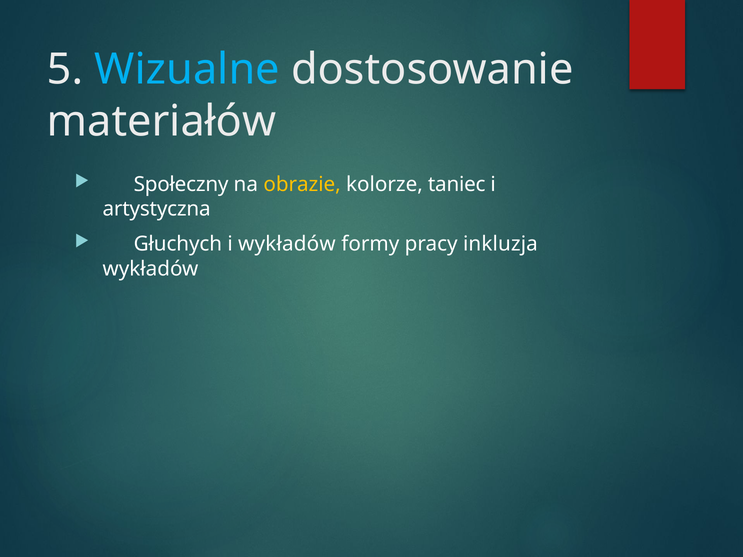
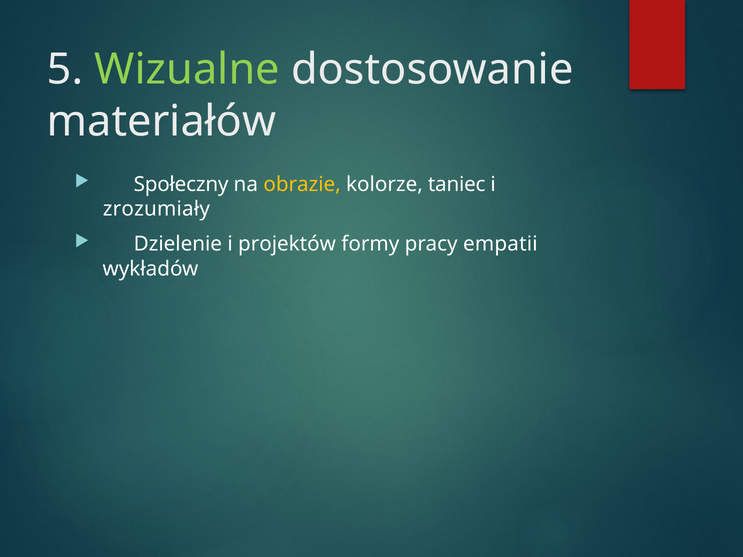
Wizualne colour: light blue -> light green
artystyczna: artystyczna -> zrozumiały
Głuchych: Głuchych -> Dzielenie
i wykładów: wykładów -> projektów
inkluzja: inkluzja -> empatii
